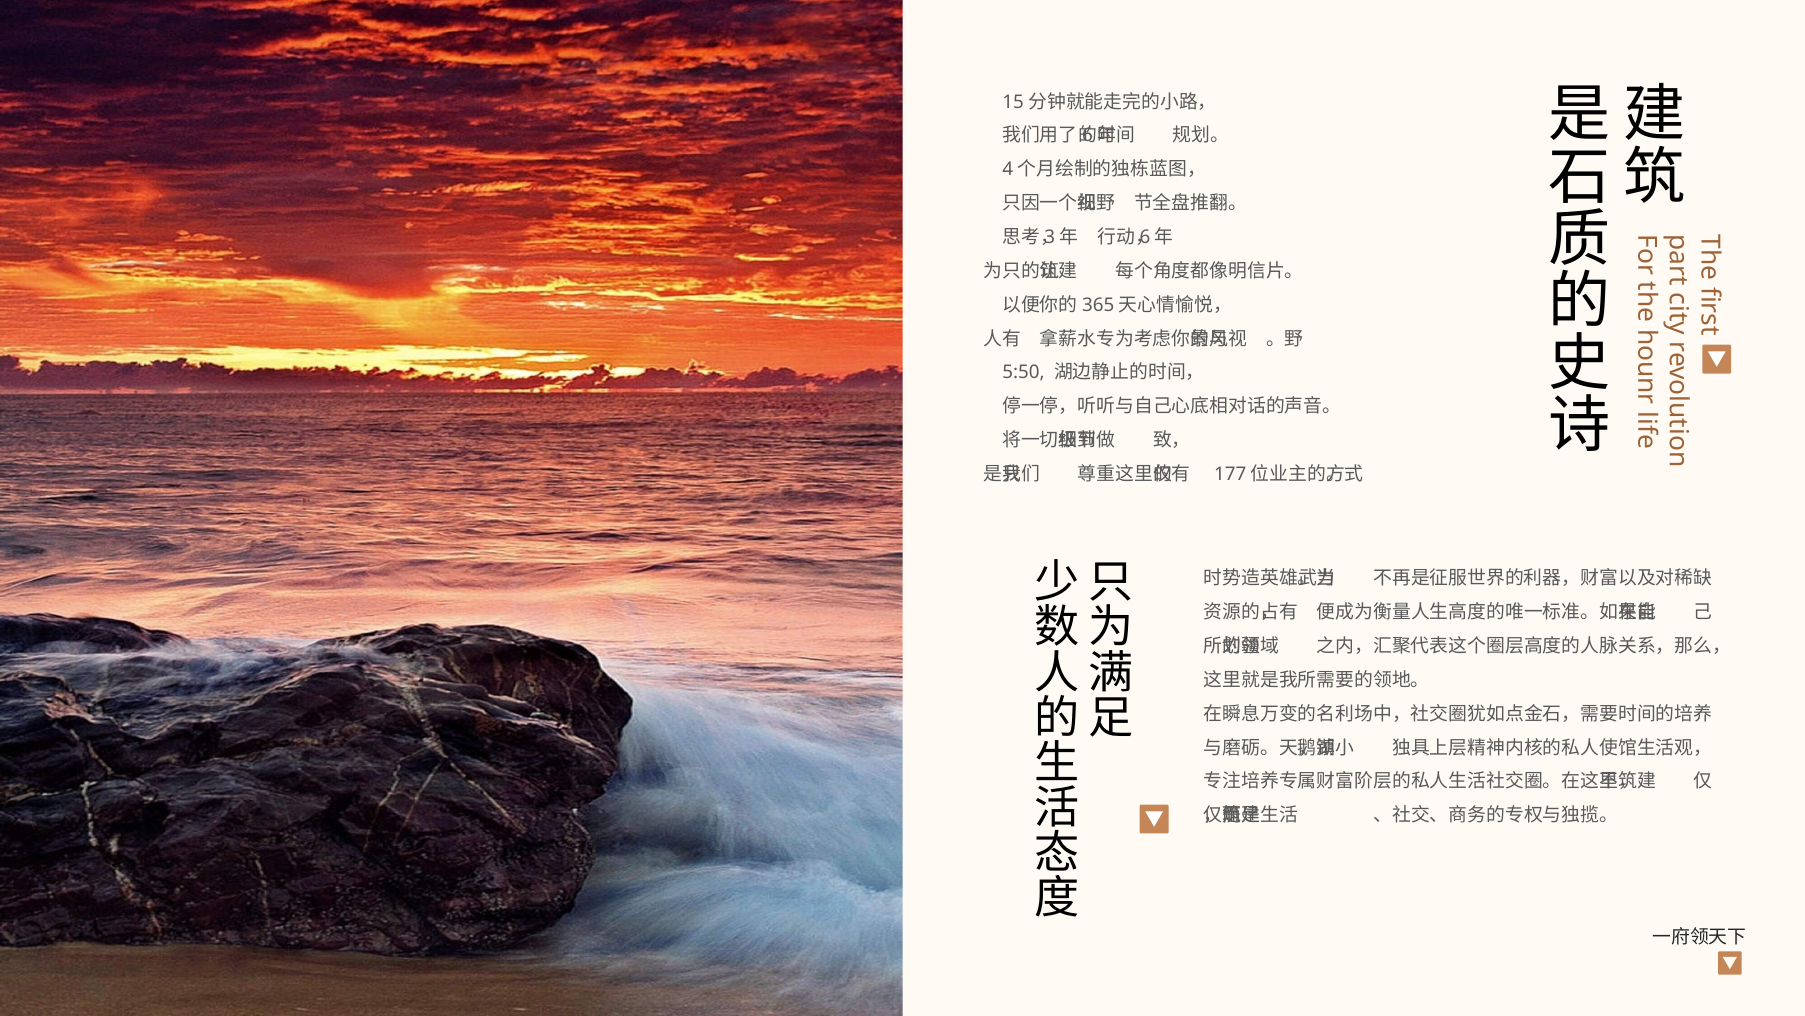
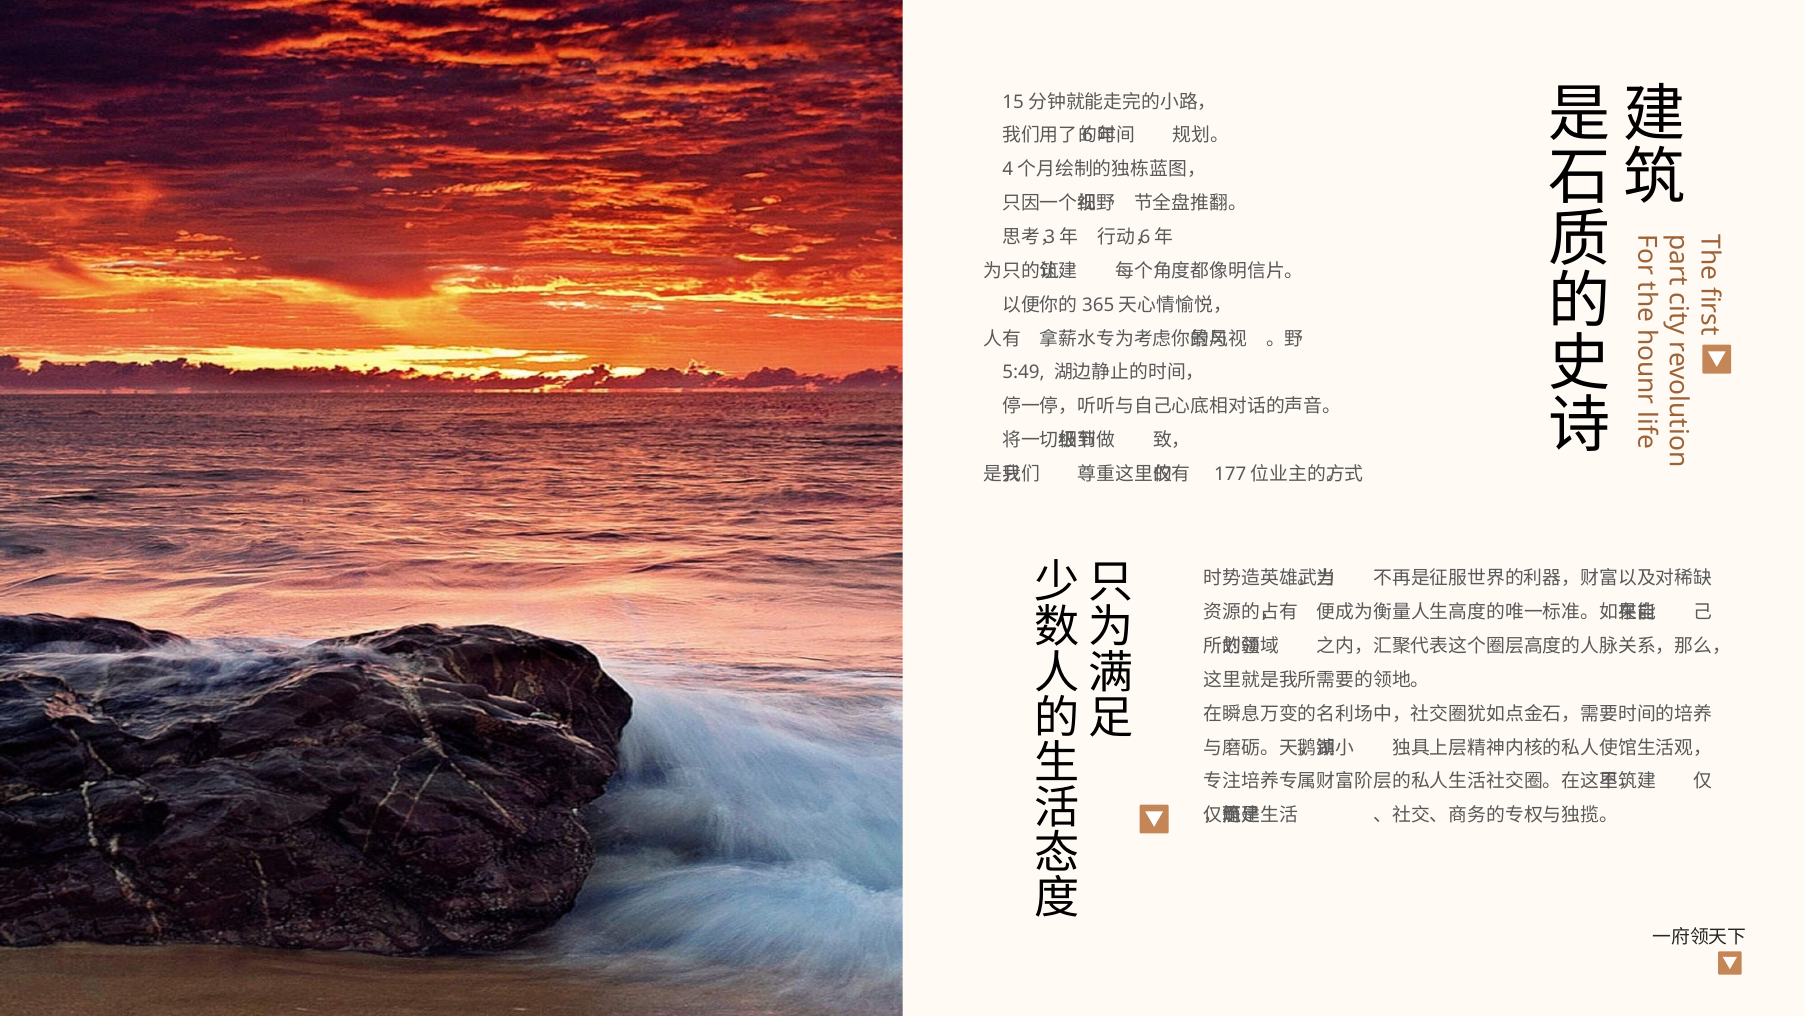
5:50: 5:50 -> 5:49
